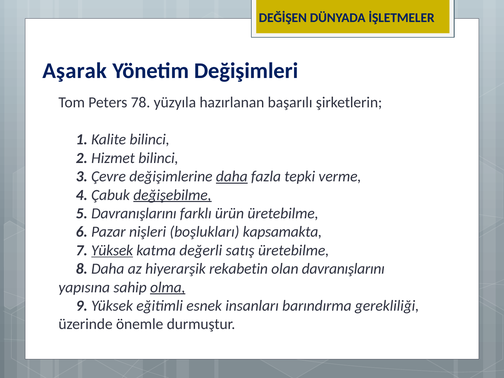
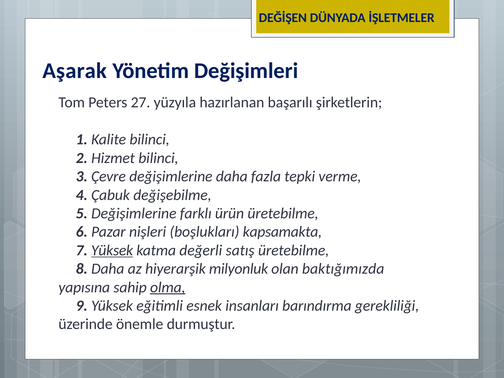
78: 78 -> 27
daha at (232, 176) underline: present -> none
değişebilme underline: present -> none
5 Davranışlarını: Davranışlarını -> Değişimlerine
rekabetin: rekabetin -> milyonluk
olan davranışlarını: davranışlarını -> baktığımızda
